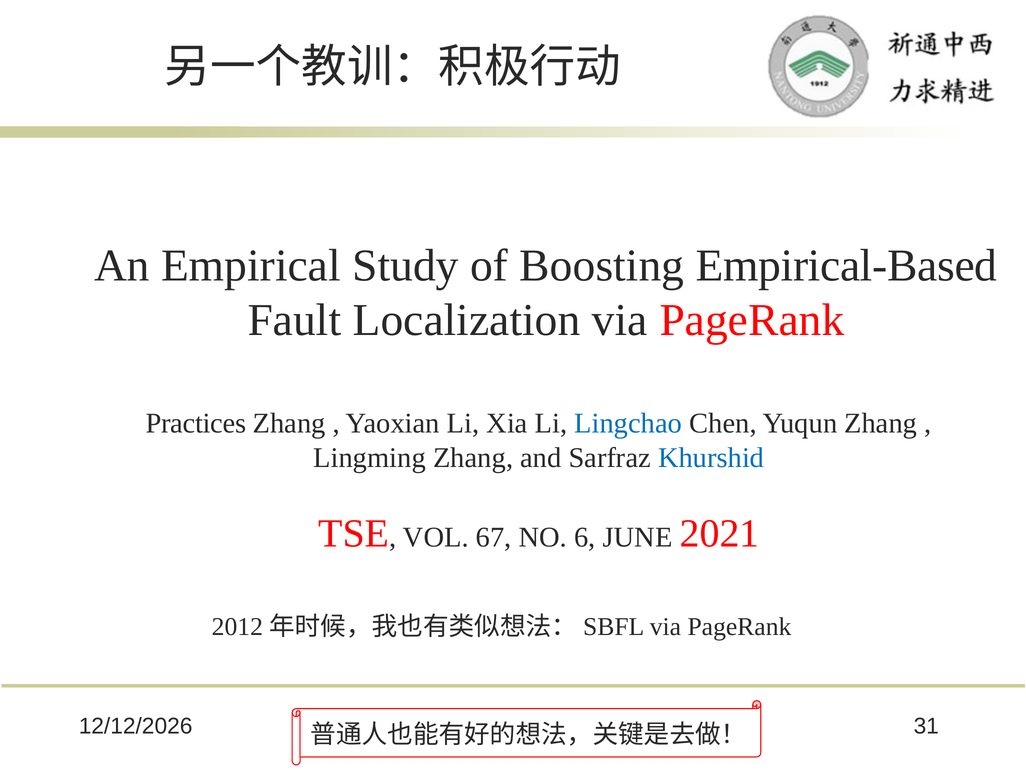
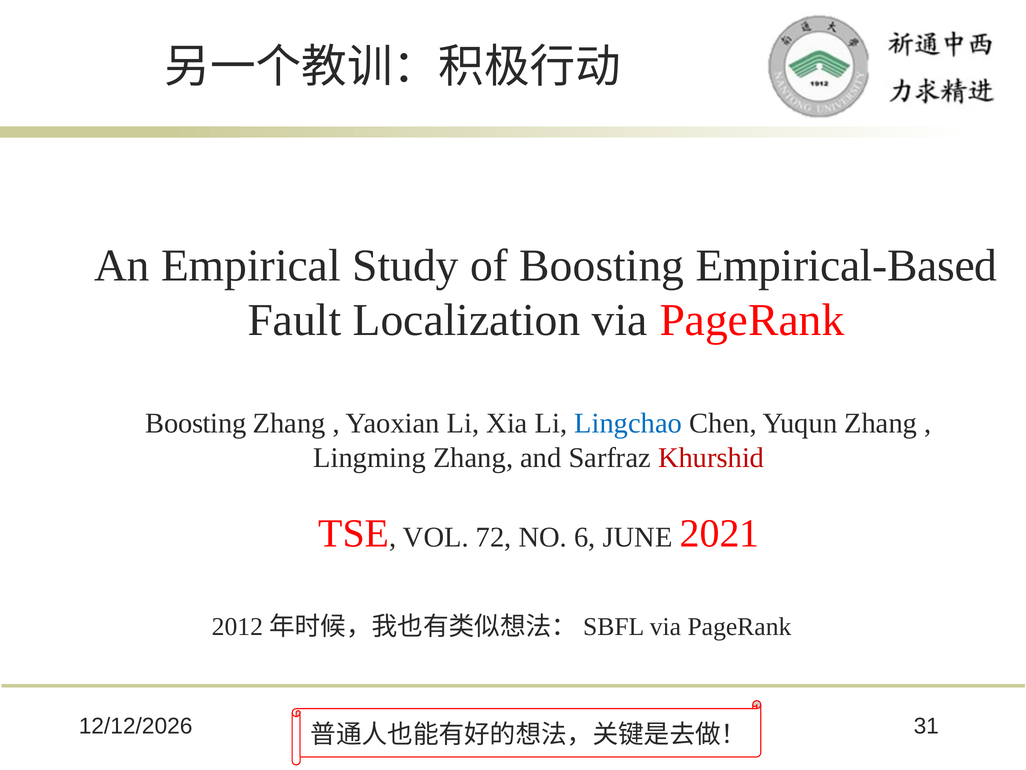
Practices at (196, 423): Practices -> Boosting
Khurshid colour: blue -> red
67: 67 -> 72
